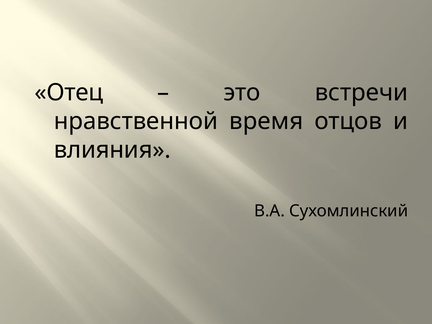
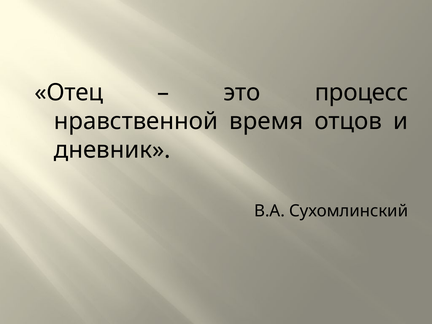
встречи: встречи -> процесс
влияния: влияния -> дневник
